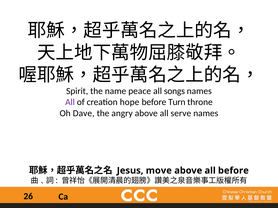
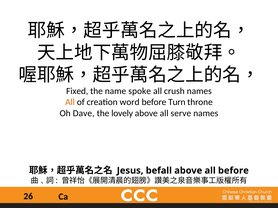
Spirit: Spirit -> Fixed
peace: peace -> spoke
songs: songs -> crush
All at (70, 102) colour: purple -> orange
hope: hope -> word
angry: angry -> lovely
move: move -> befall
